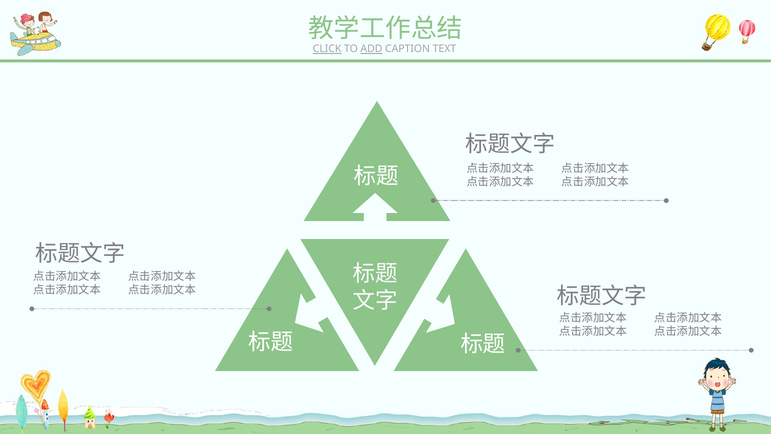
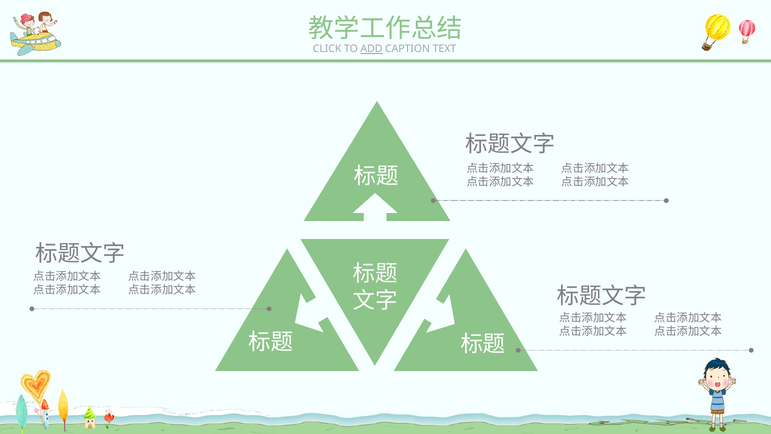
CLICK underline: present -> none
